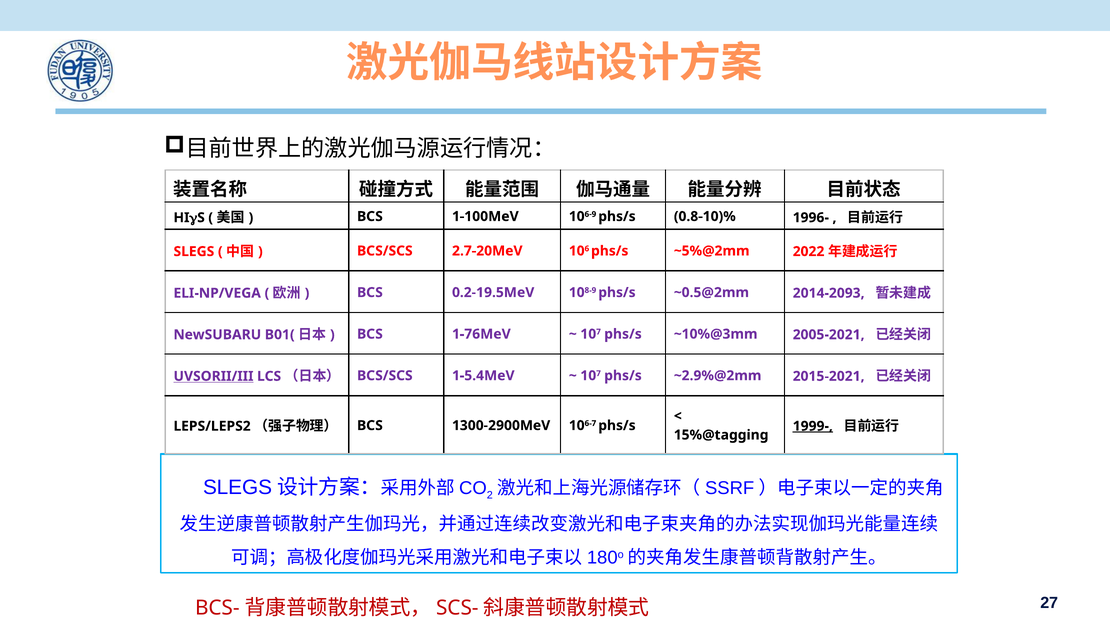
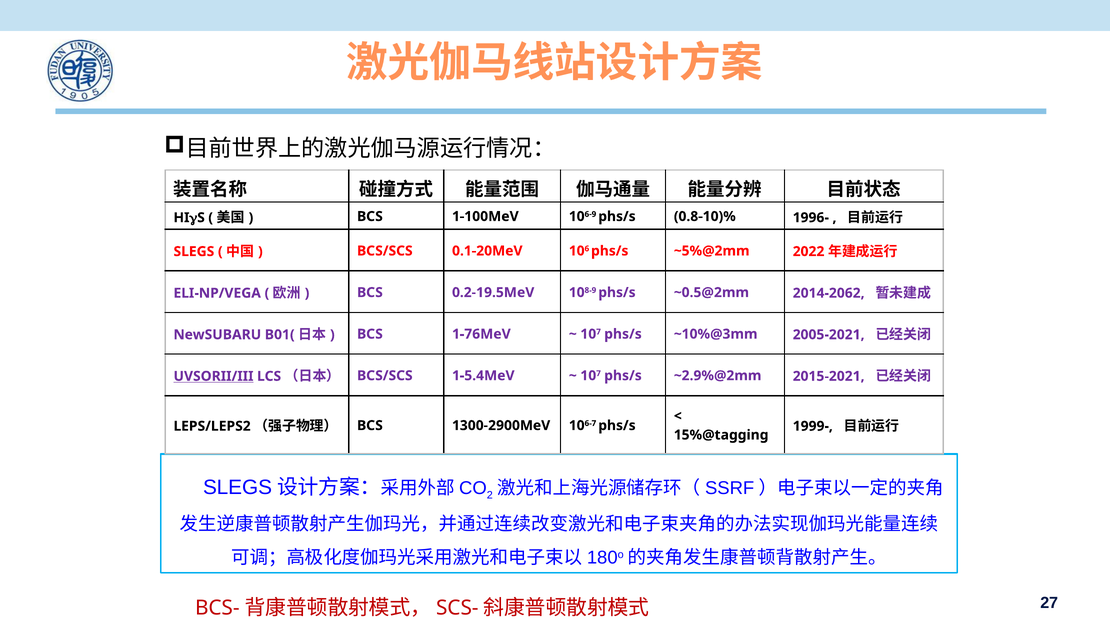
2.7-20MeV: 2.7-20MeV -> 0.1-20MeV
2014-2093: 2014-2093 -> 2014-2062
1999- underline: present -> none
